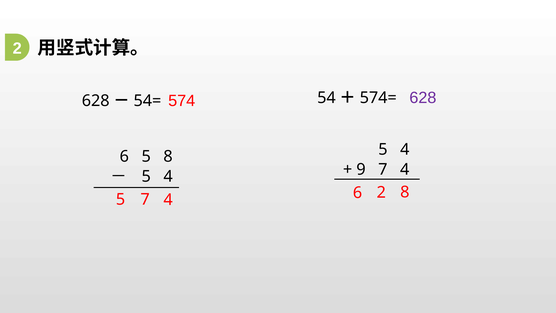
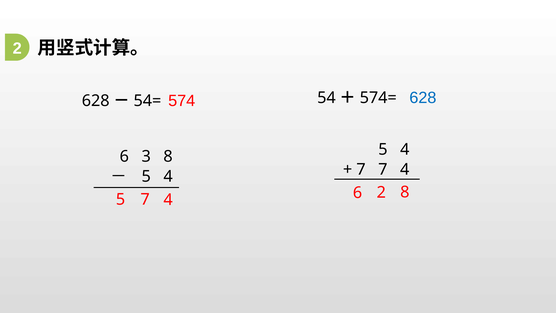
628 at (423, 98) colour: purple -> blue
6 5: 5 -> 3
9 at (361, 169): 9 -> 7
